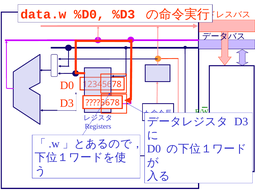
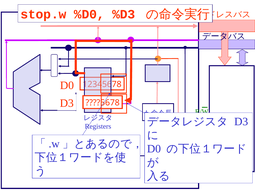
data.w: data.w -> stop.w
